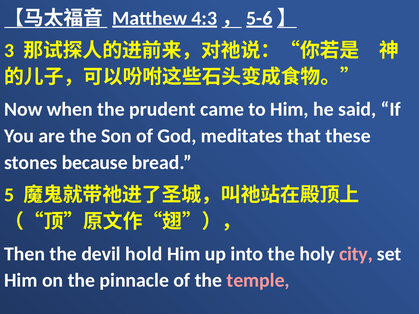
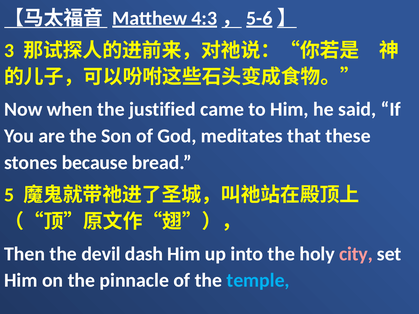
prudent: prudent -> justified
hold: hold -> dash
temple colour: pink -> light blue
